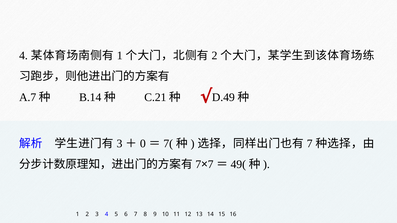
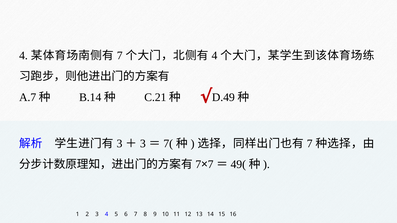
1 at (120, 56): 1 -> 7
2 at (215, 56): 2 -> 4
0 at (143, 144): 0 -> 3
